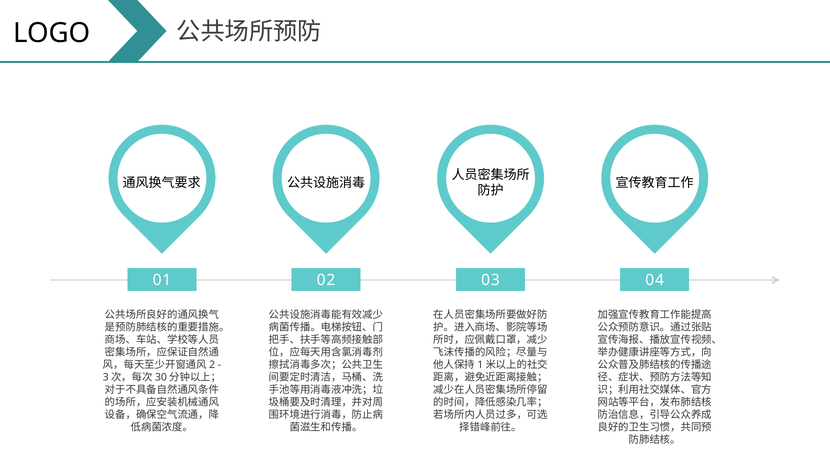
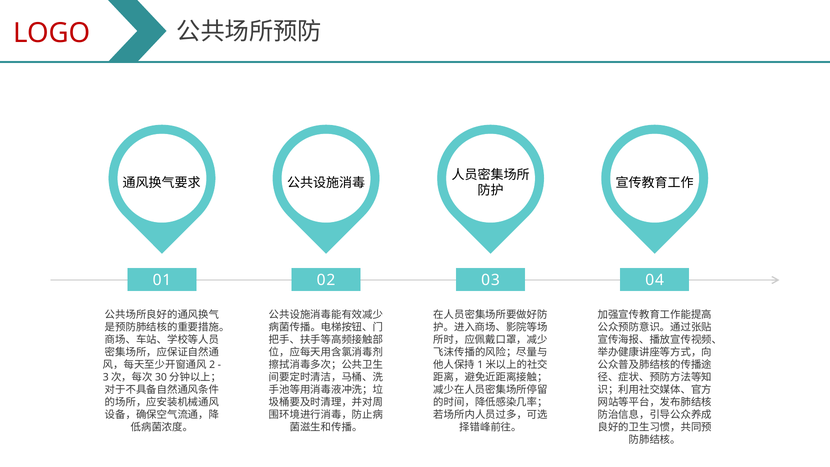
LOGO colour: black -> red
